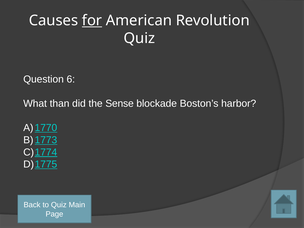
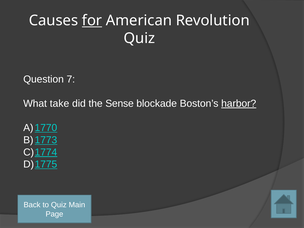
6: 6 -> 7
than: than -> take
harbor underline: none -> present
